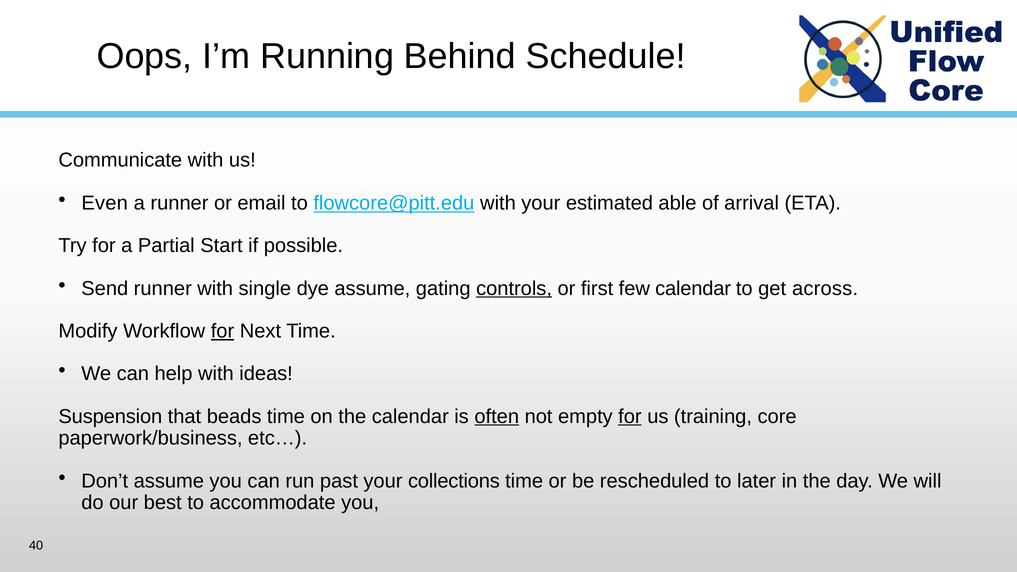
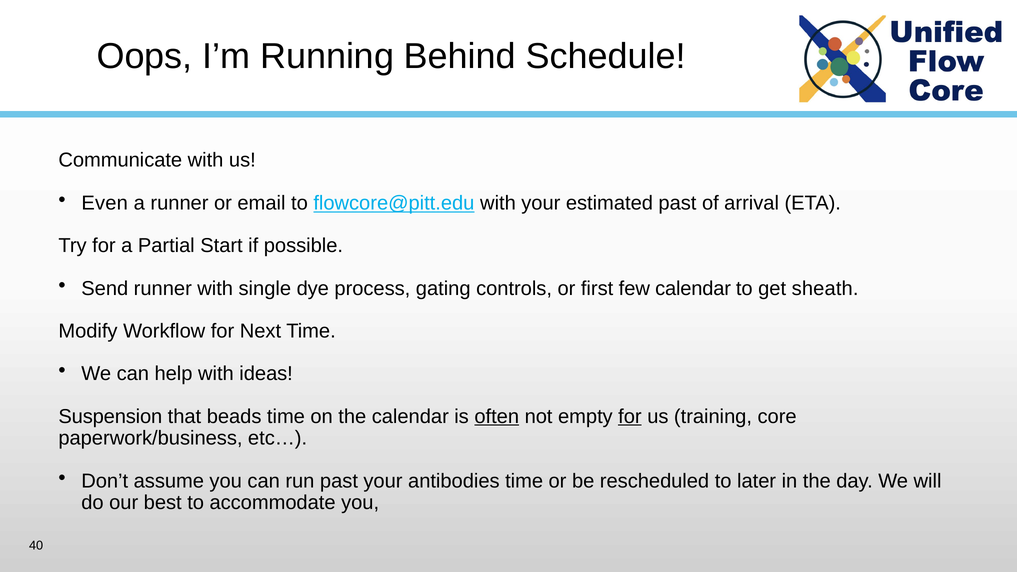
estimated able: able -> past
dye assume: assume -> process
controls underline: present -> none
across: across -> sheath
for at (223, 331) underline: present -> none
collections: collections -> antibodies
